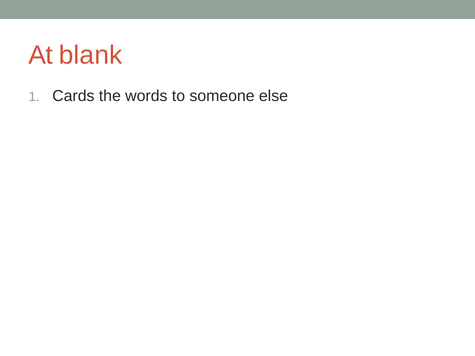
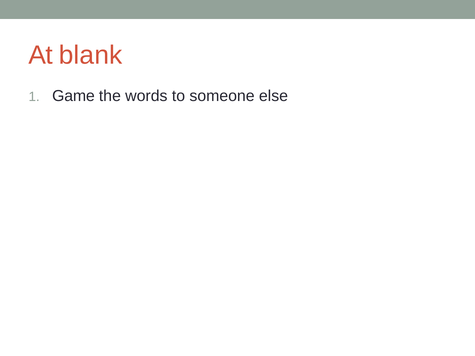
Cards: Cards -> Game
